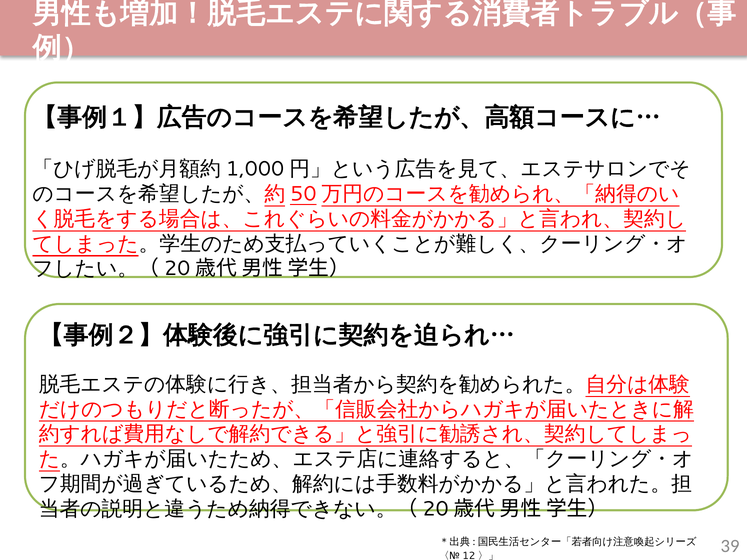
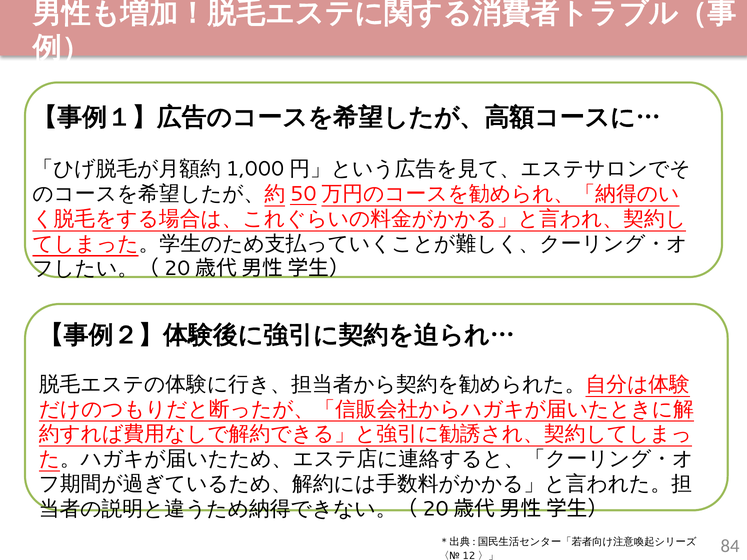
39: 39 -> 84
